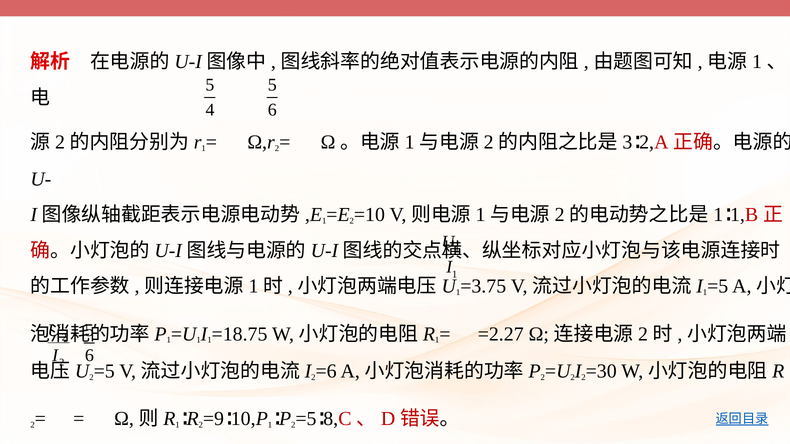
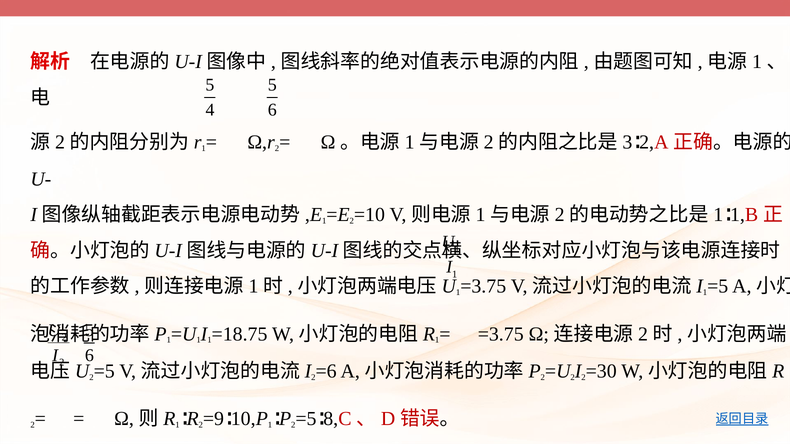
=2.27 at (501, 334): =2.27 -> =3.75
